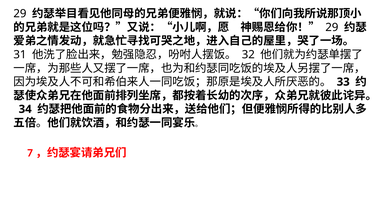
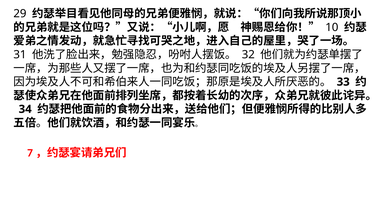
29 at (332, 27): 29 -> 10
